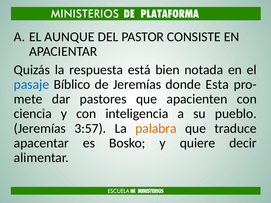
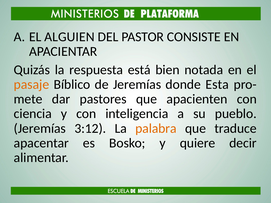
AUNQUE: AUNQUE -> ALGUIEN
pasaje colour: blue -> orange
3:57: 3:57 -> 3:12
